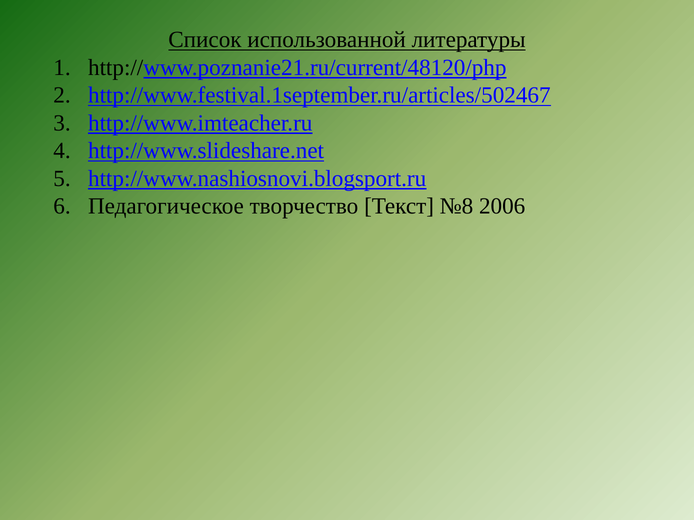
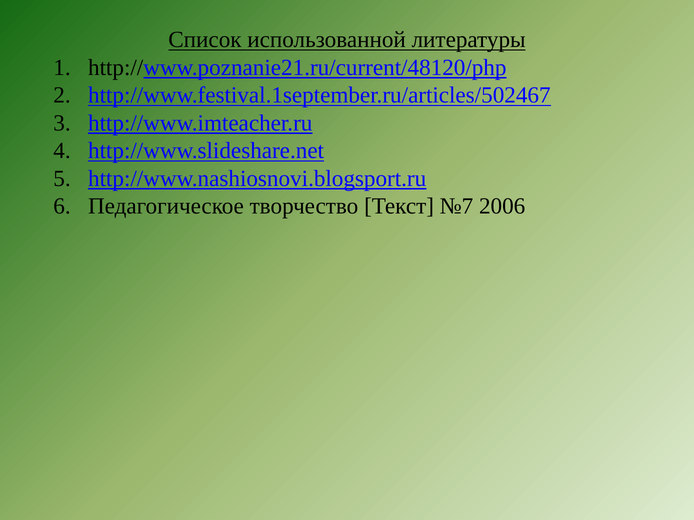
№8: №8 -> №7
